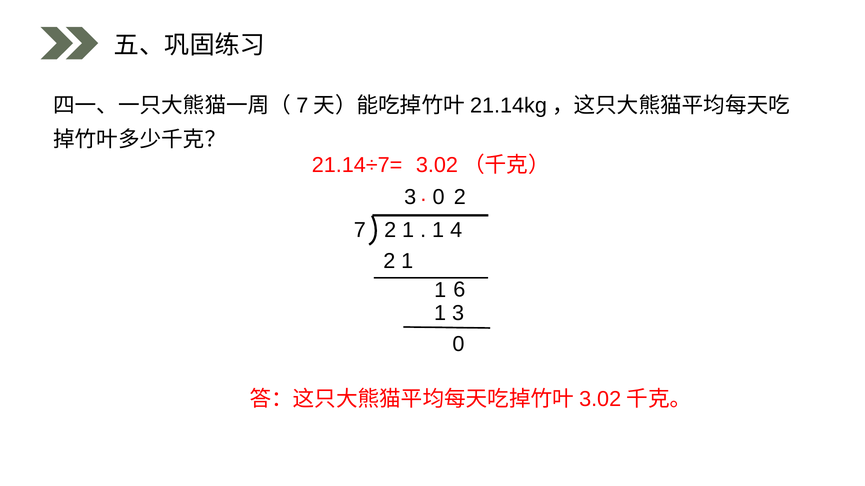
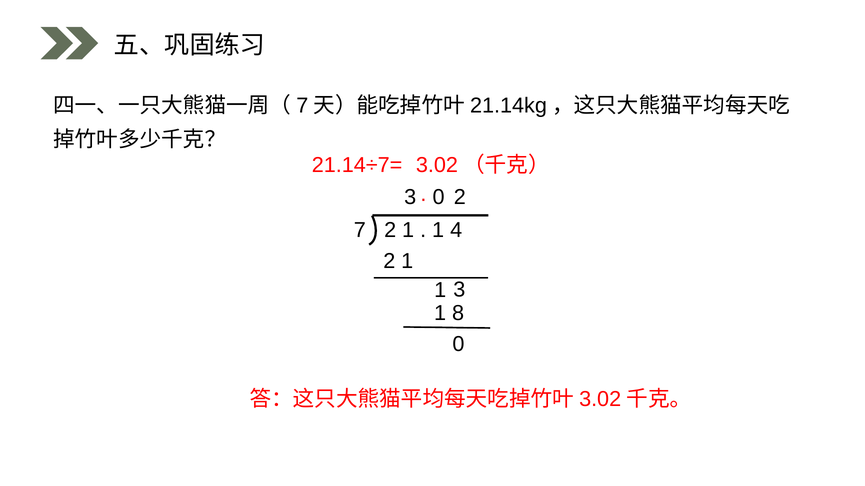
1 6: 6 -> 3
1 3: 3 -> 8
